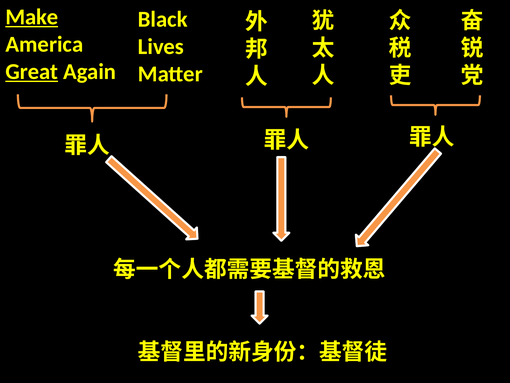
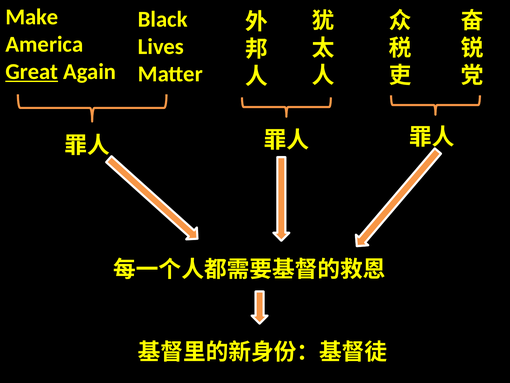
Make underline: present -> none
